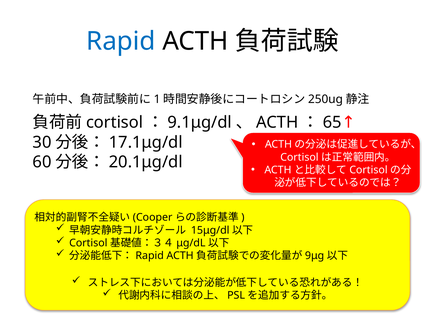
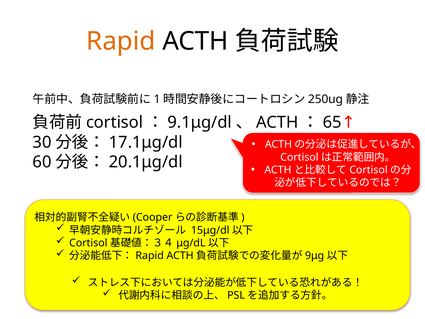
Rapid colour: blue -> orange
